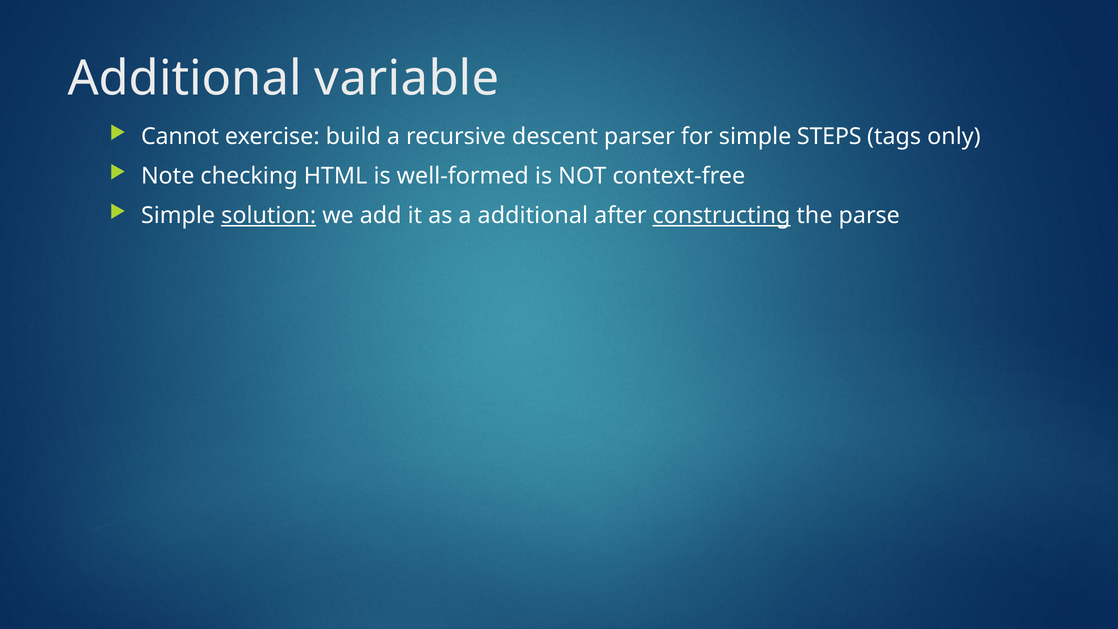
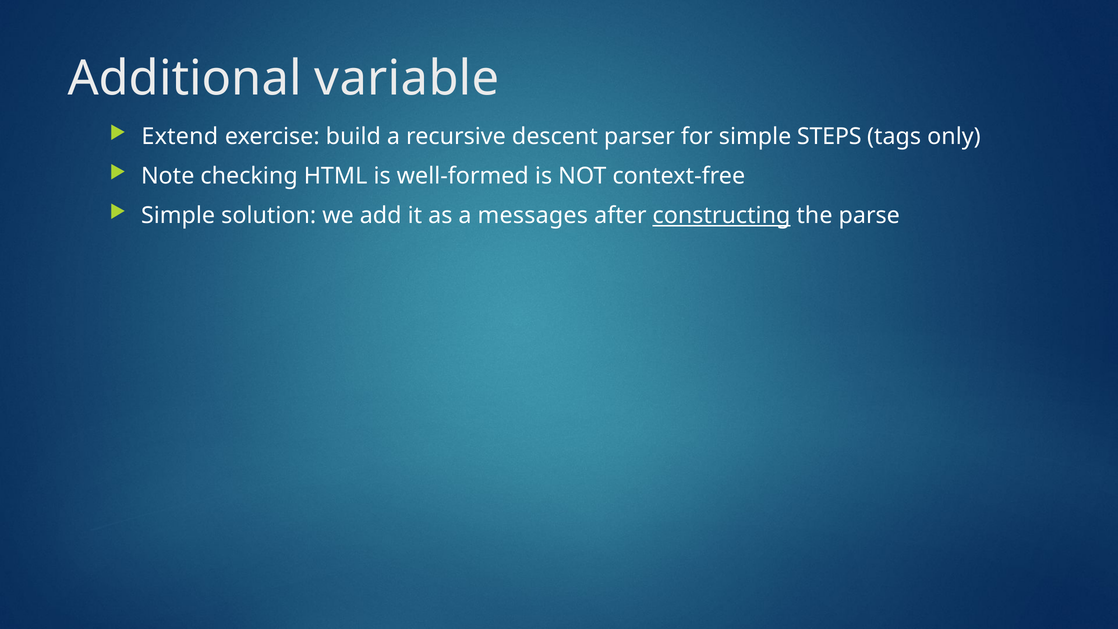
Cannot: Cannot -> Extend
solution underline: present -> none
a additional: additional -> messages
